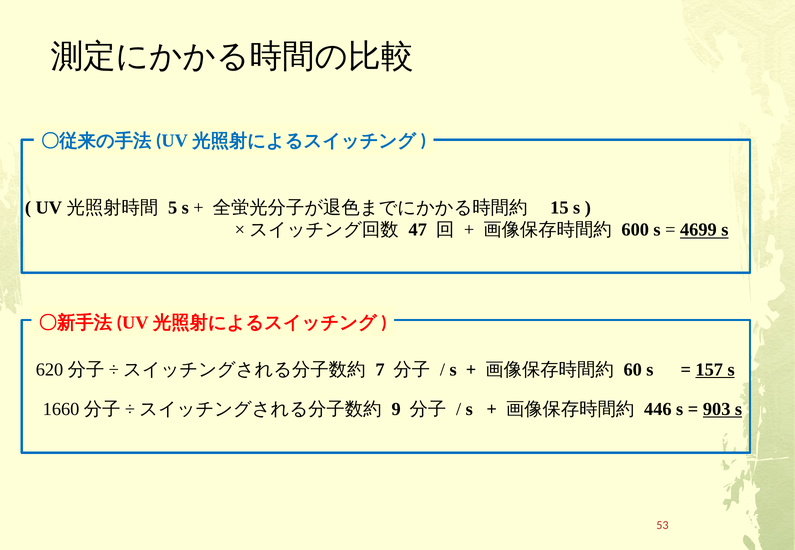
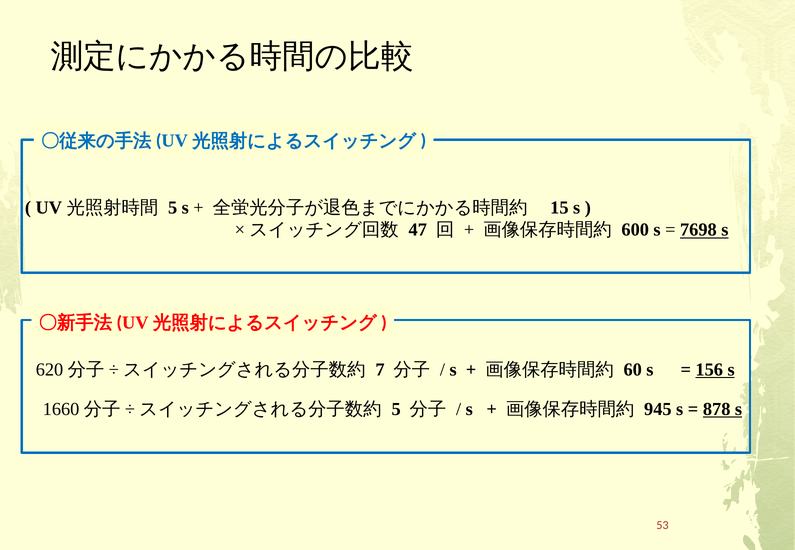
4699: 4699 -> 7698
157: 157 -> 156
9 at (396, 409): 9 -> 5
446: 446 -> 945
903: 903 -> 878
